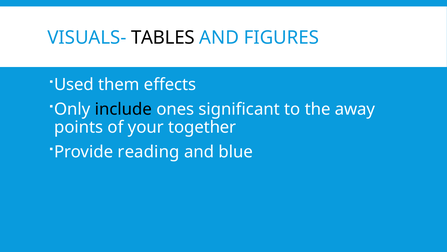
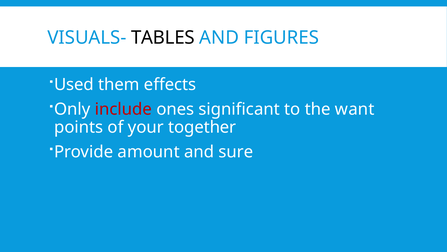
include colour: black -> red
away: away -> want
reading: reading -> amount
blue: blue -> sure
